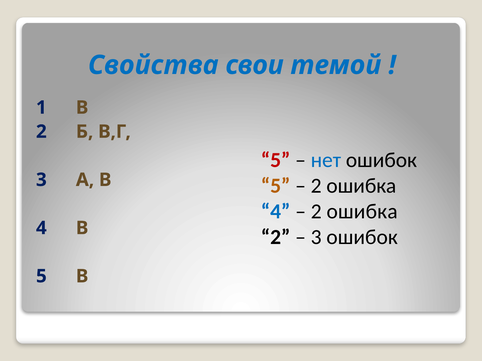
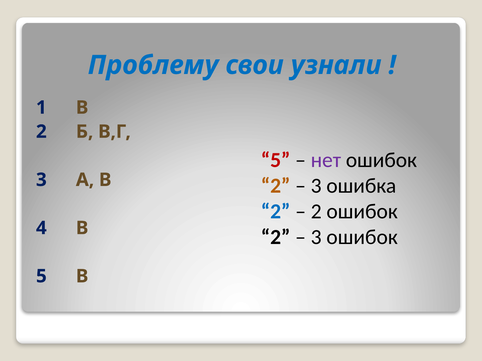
Свойства: Свойства -> Проблему
темой: темой -> узнали
нет colour: blue -> purple
5 at (276, 186): 5 -> 2
2 at (316, 186): 2 -> 3
4 at (276, 212): 4 -> 2
ошибка at (362, 212): ошибка -> ошибок
